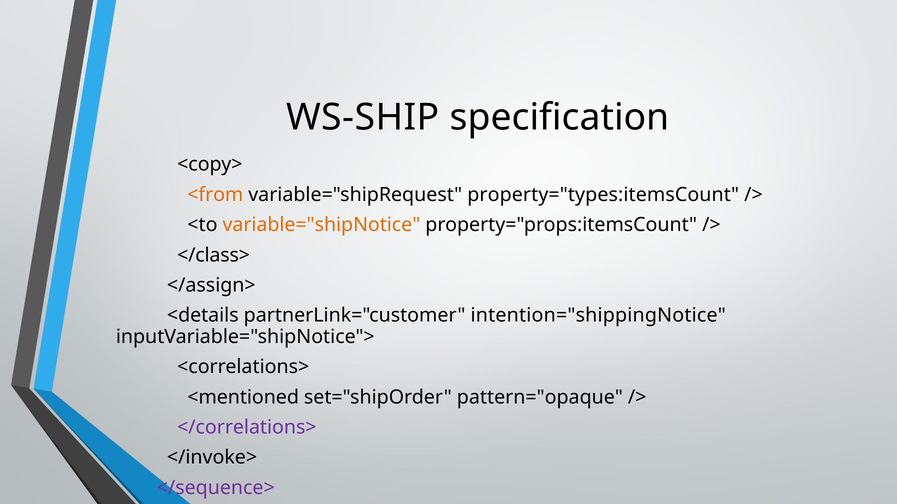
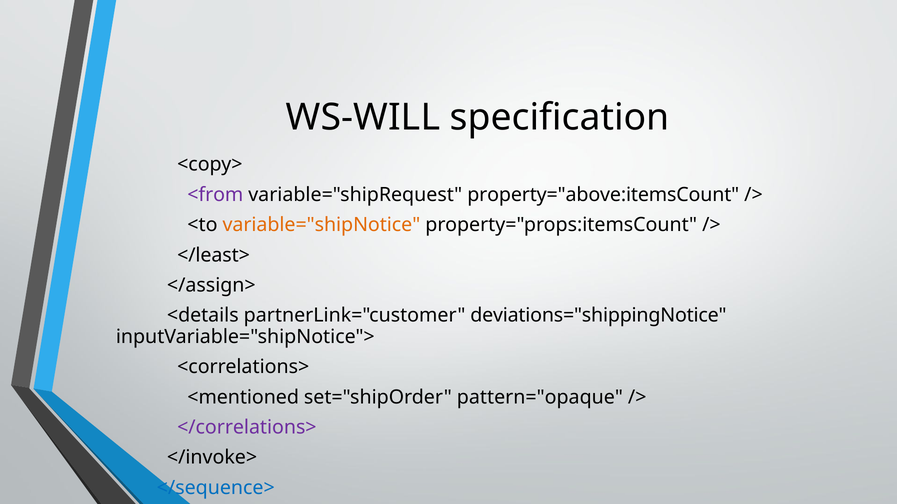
WS-SHIP: WS-SHIP -> WS-WILL
<from colour: orange -> purple
property="types:itemsCount: property="types:itemsCount -> property="above:itemsCount
</class>: </class> -> </least>
intention="shippingNotice: intention="shippingNotice -> deviations="shippingNotice
</sequence> colour: purple -> blue
